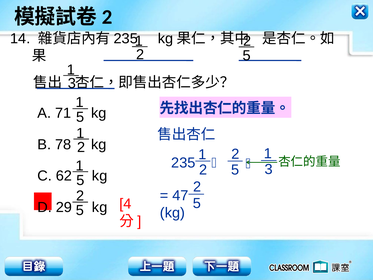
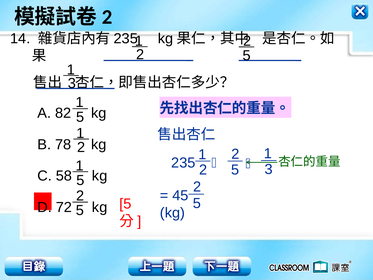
71: 71 -> 82
62: 62 -> 58
47: 47 -> 45
4 at (125, 204): 4 -> 5
29: 29 -> 72
